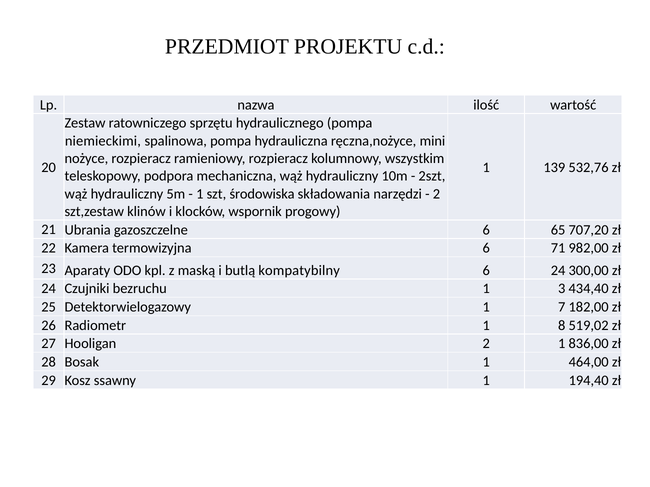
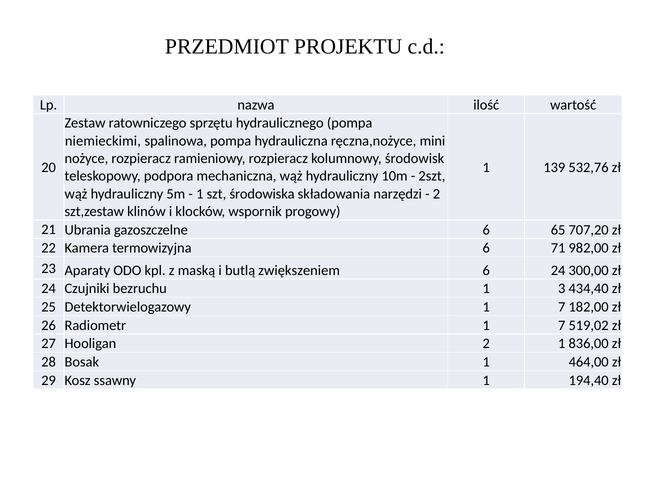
wszystkim: wszystkim -> środowisk
kompatybilny: kompatybilny -> zwiększeniem
Radiometr 1 8: 8 -> 7
